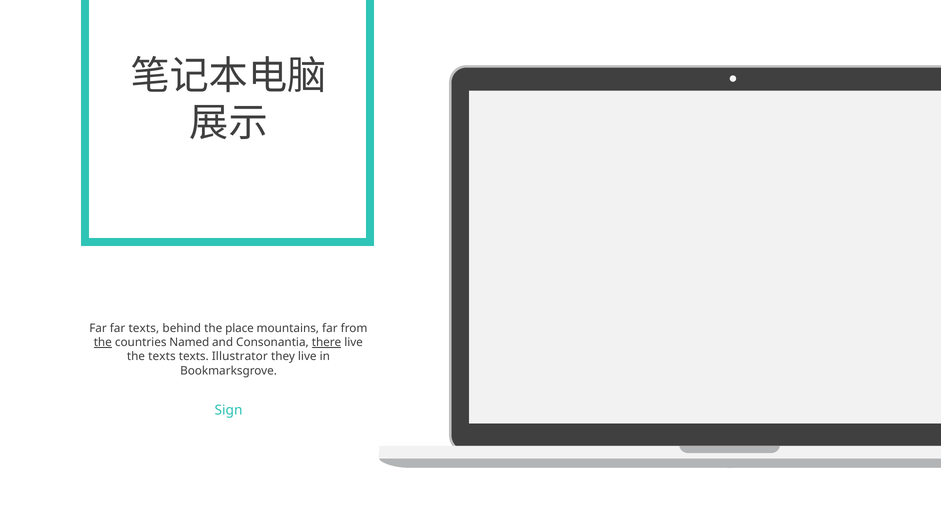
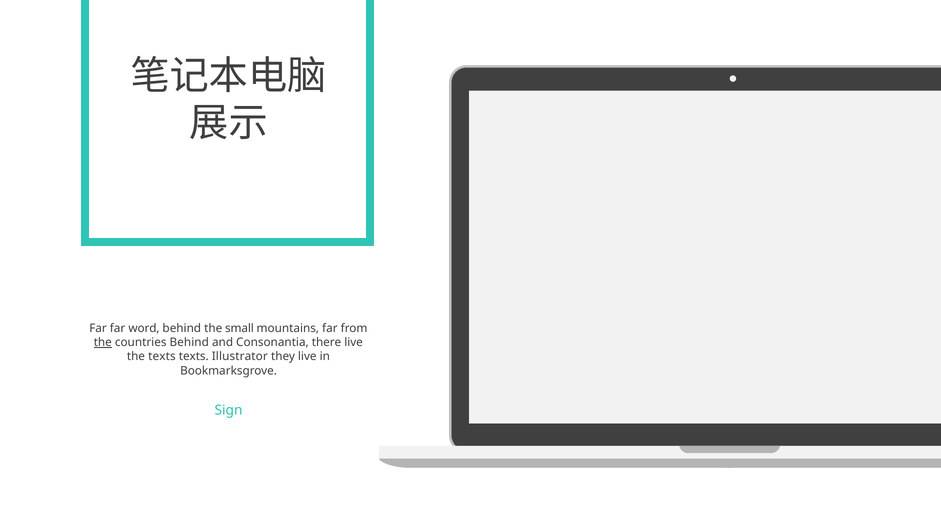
far texts: texts -> word
place: place -> small
countries Named: Named -> Behind
there underline: present -> none
